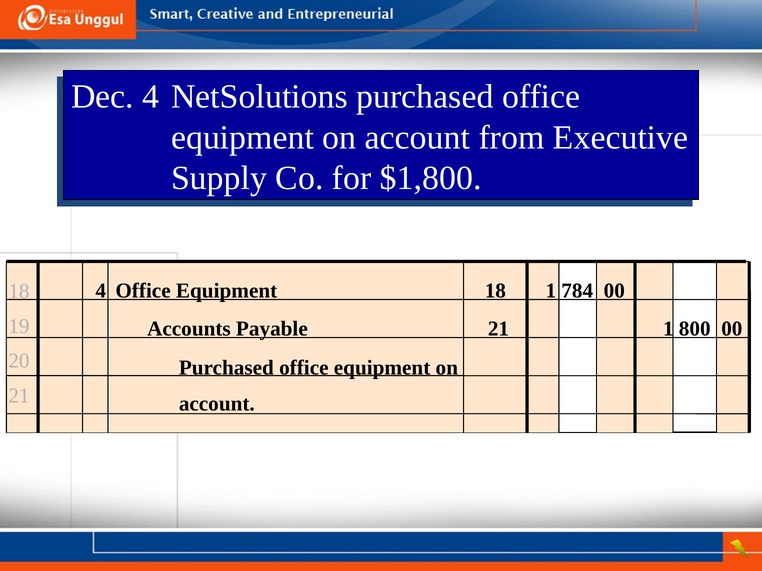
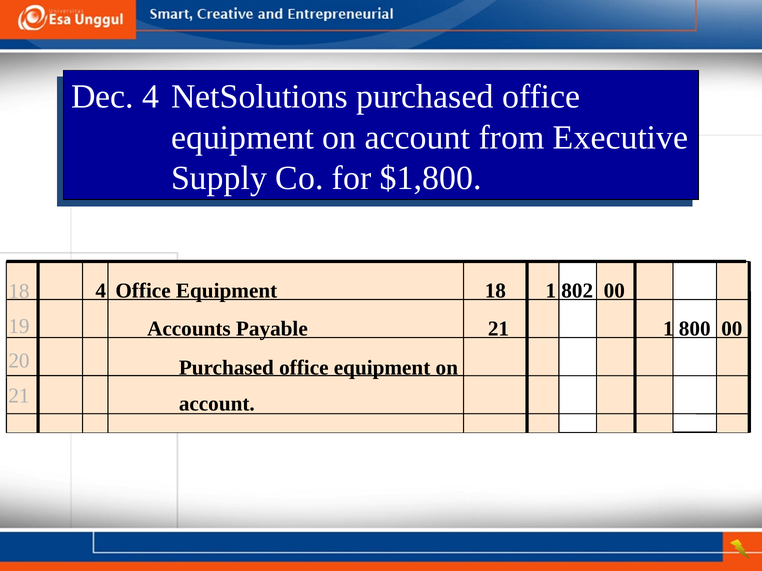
784: 784 -> 802
